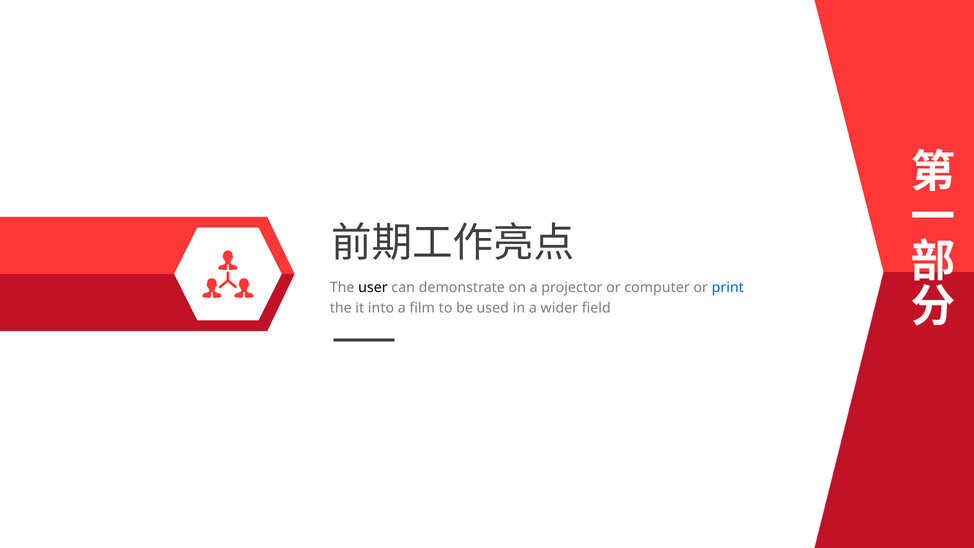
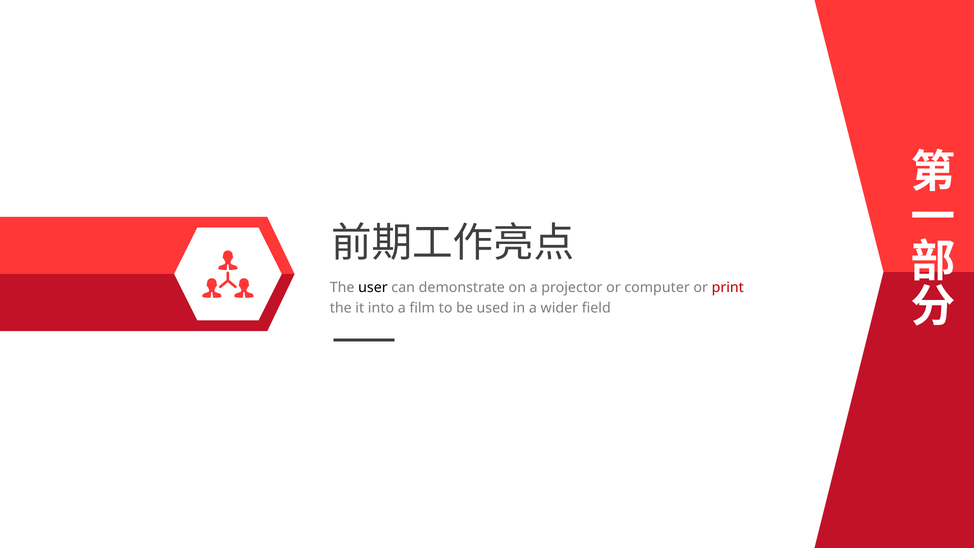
print colour: blue -> red
